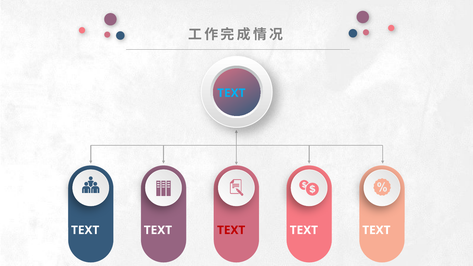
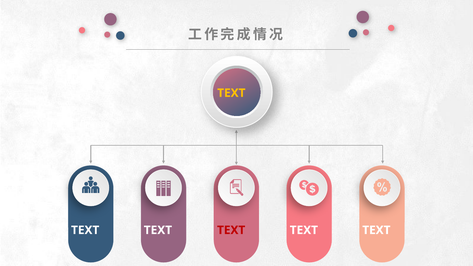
TEXT at (231, 93) colour: light blue -> yellow
